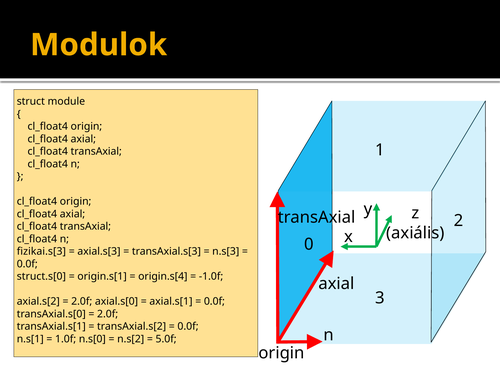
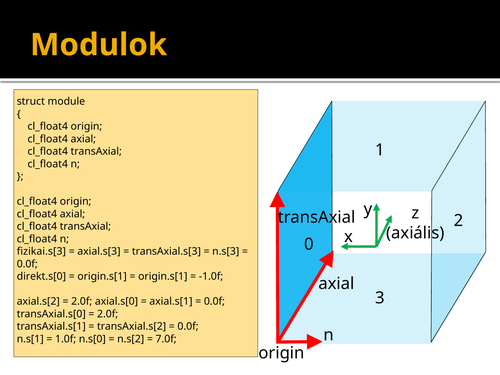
struct.s[0: struct.s[0 -> direkt.s[0
origin.s[4 at (163, 276): origin.s[4 -> origin.s[1
5.0f: 5.0f -> 7.0f
